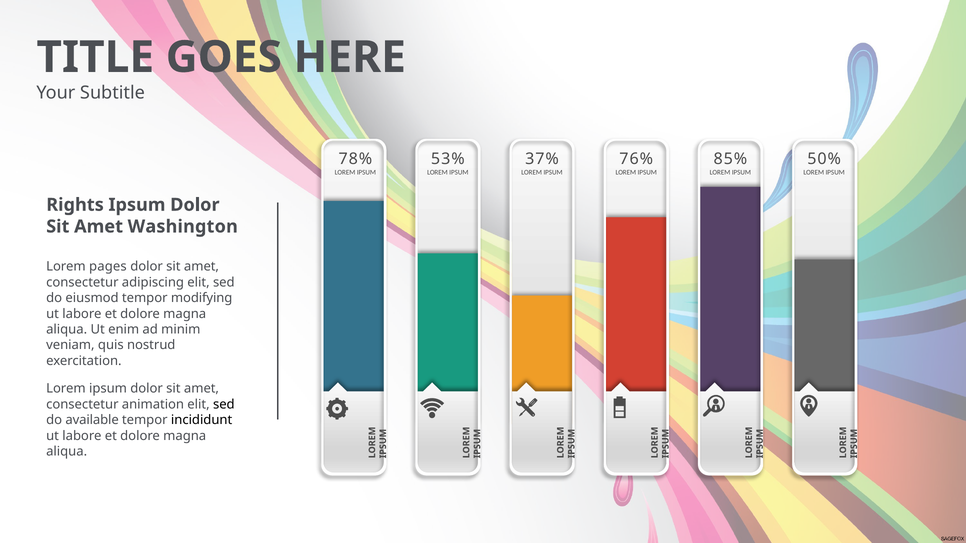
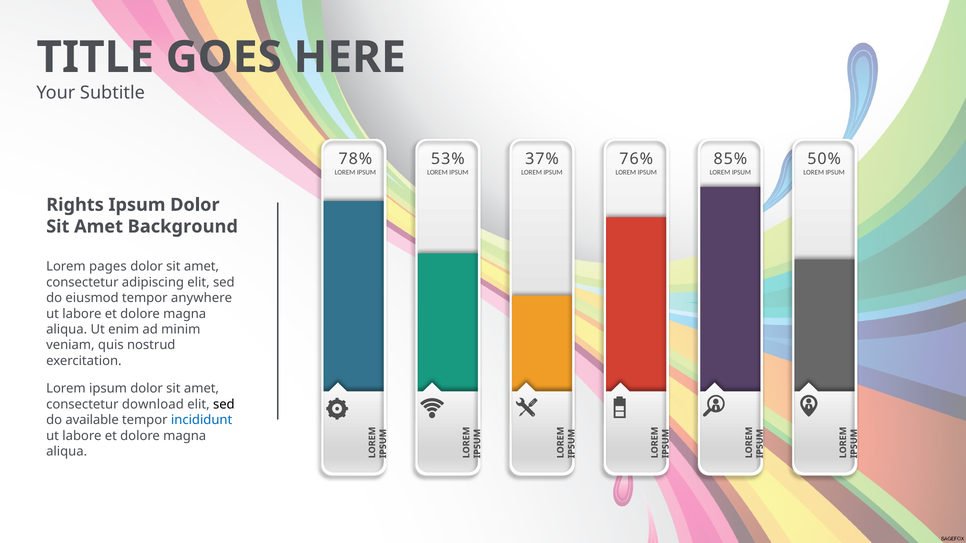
Washington: Washington -> Background
modifying: modifying -> anywhere
animation: animation -> download
incididunt colour: black -> blue
